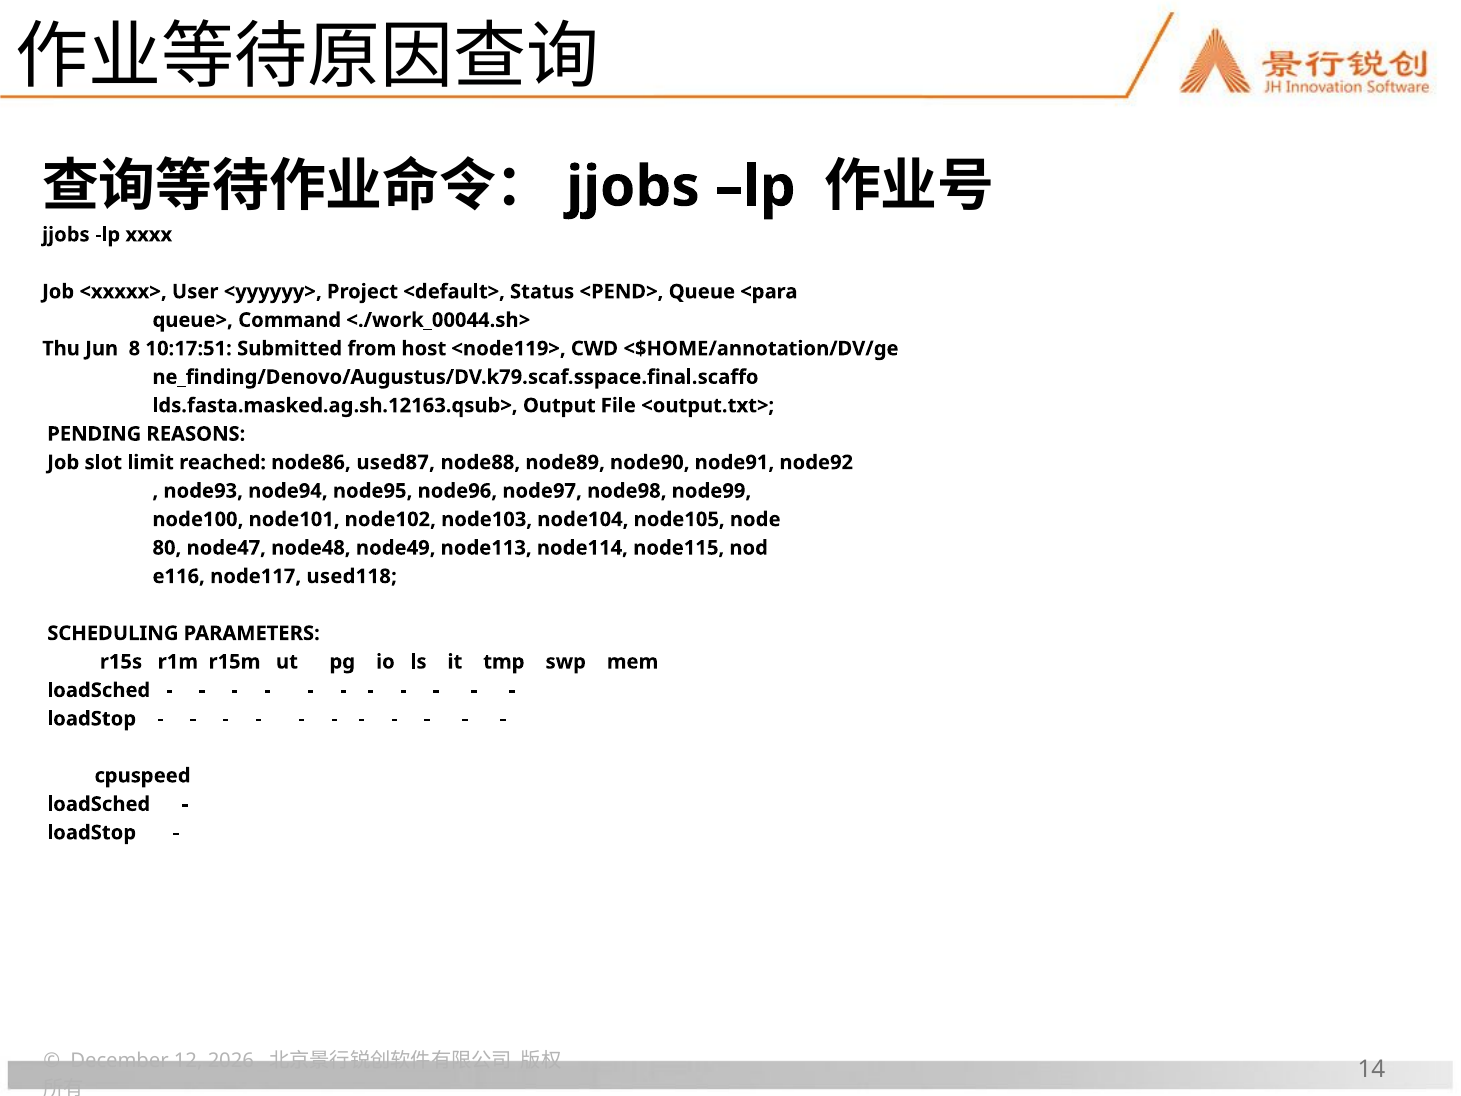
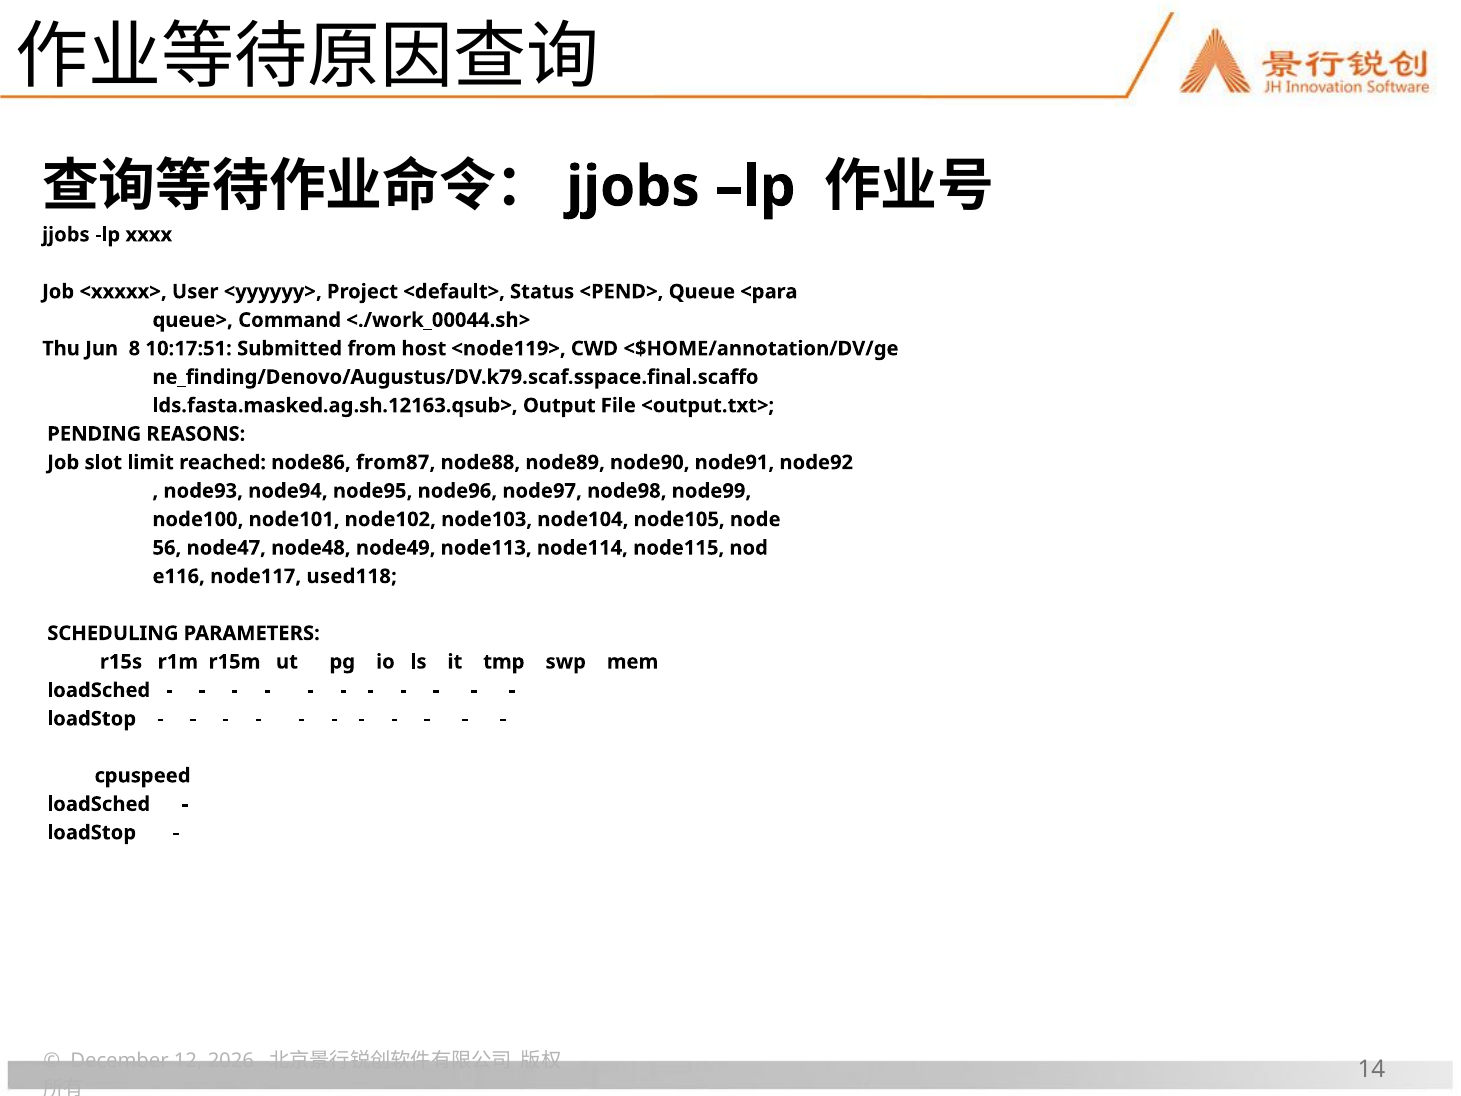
used87: used87 -> from87
80: 80 -> 56
